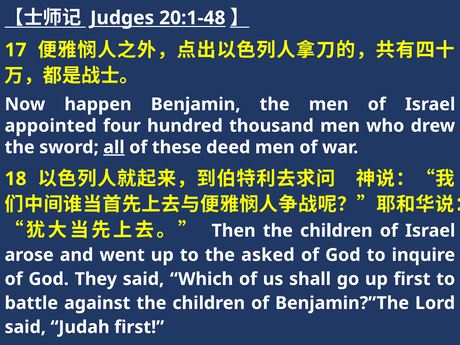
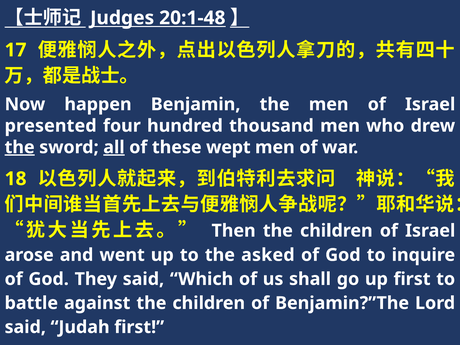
appointed: appointed -> presented
the at (20, 147) underline: none -> present
deed: deed -> wept
